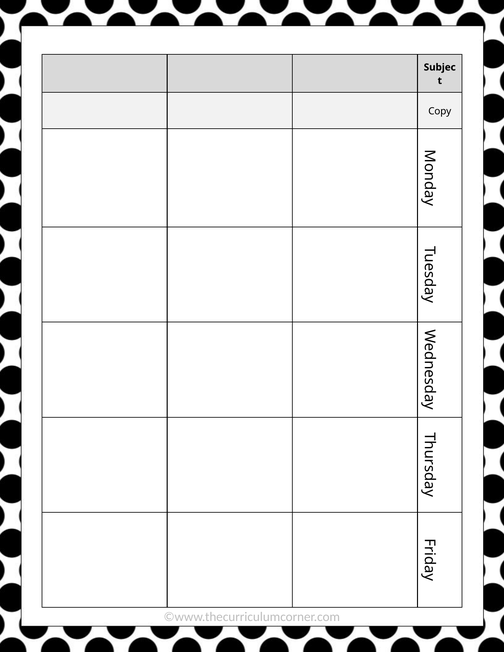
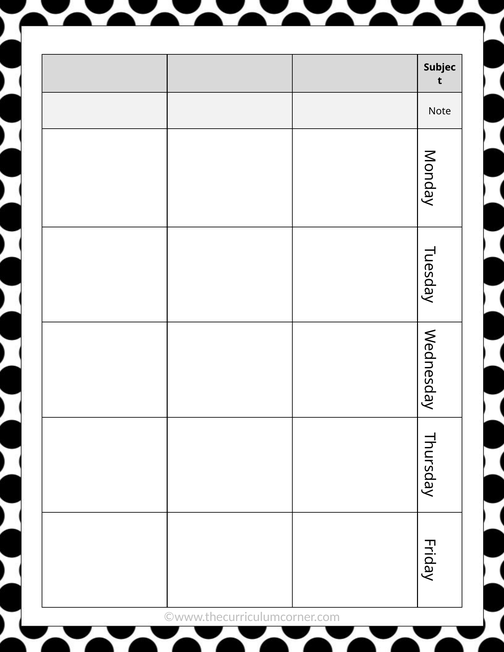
Copy: Copy -> Note
